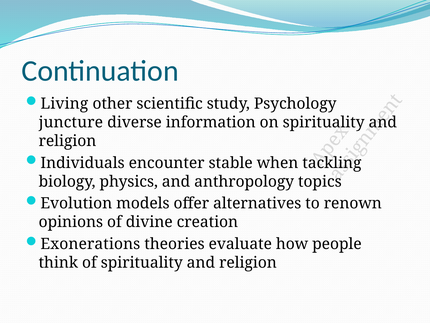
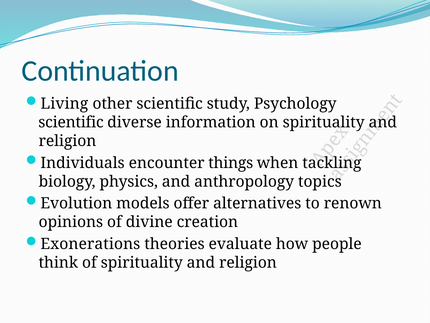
juncture at (71, 122): juncture -> scientific
stable: stable -> things
